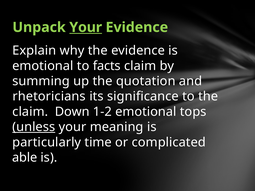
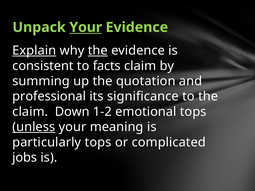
Explain underline: none -> present
the at (98, 51) underline: none -> present
emotional at (43, 66): emotional -> consistent
rhetoricians: rhetoricians -> professional
particularly time: time -> tops
able: able -> jobs
